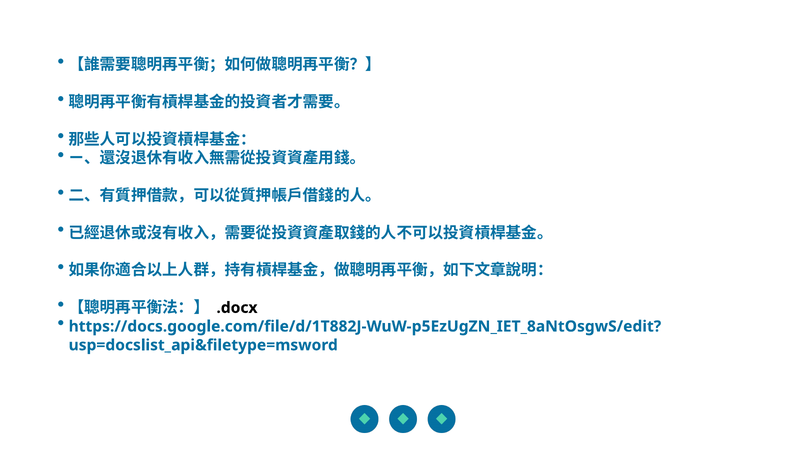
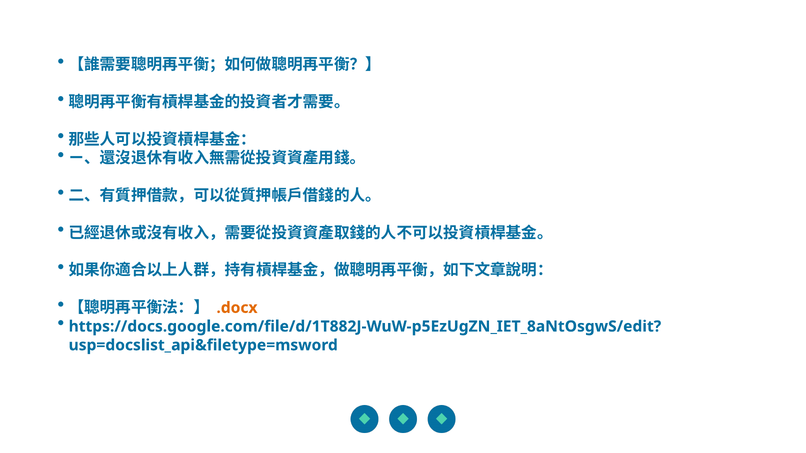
.docx colour: black -> orange
